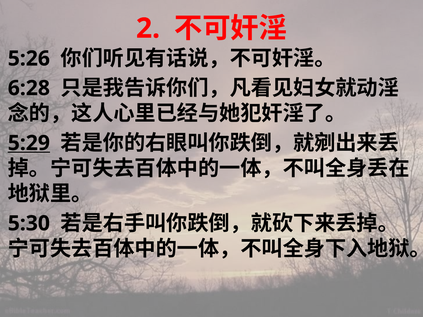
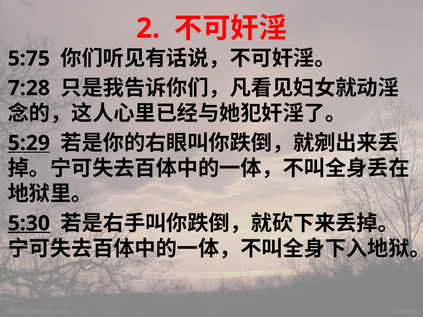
5:26: 5:26 -> 5:75
6:28: 6:28 -> 7:28
5:30 underline: none -> present
